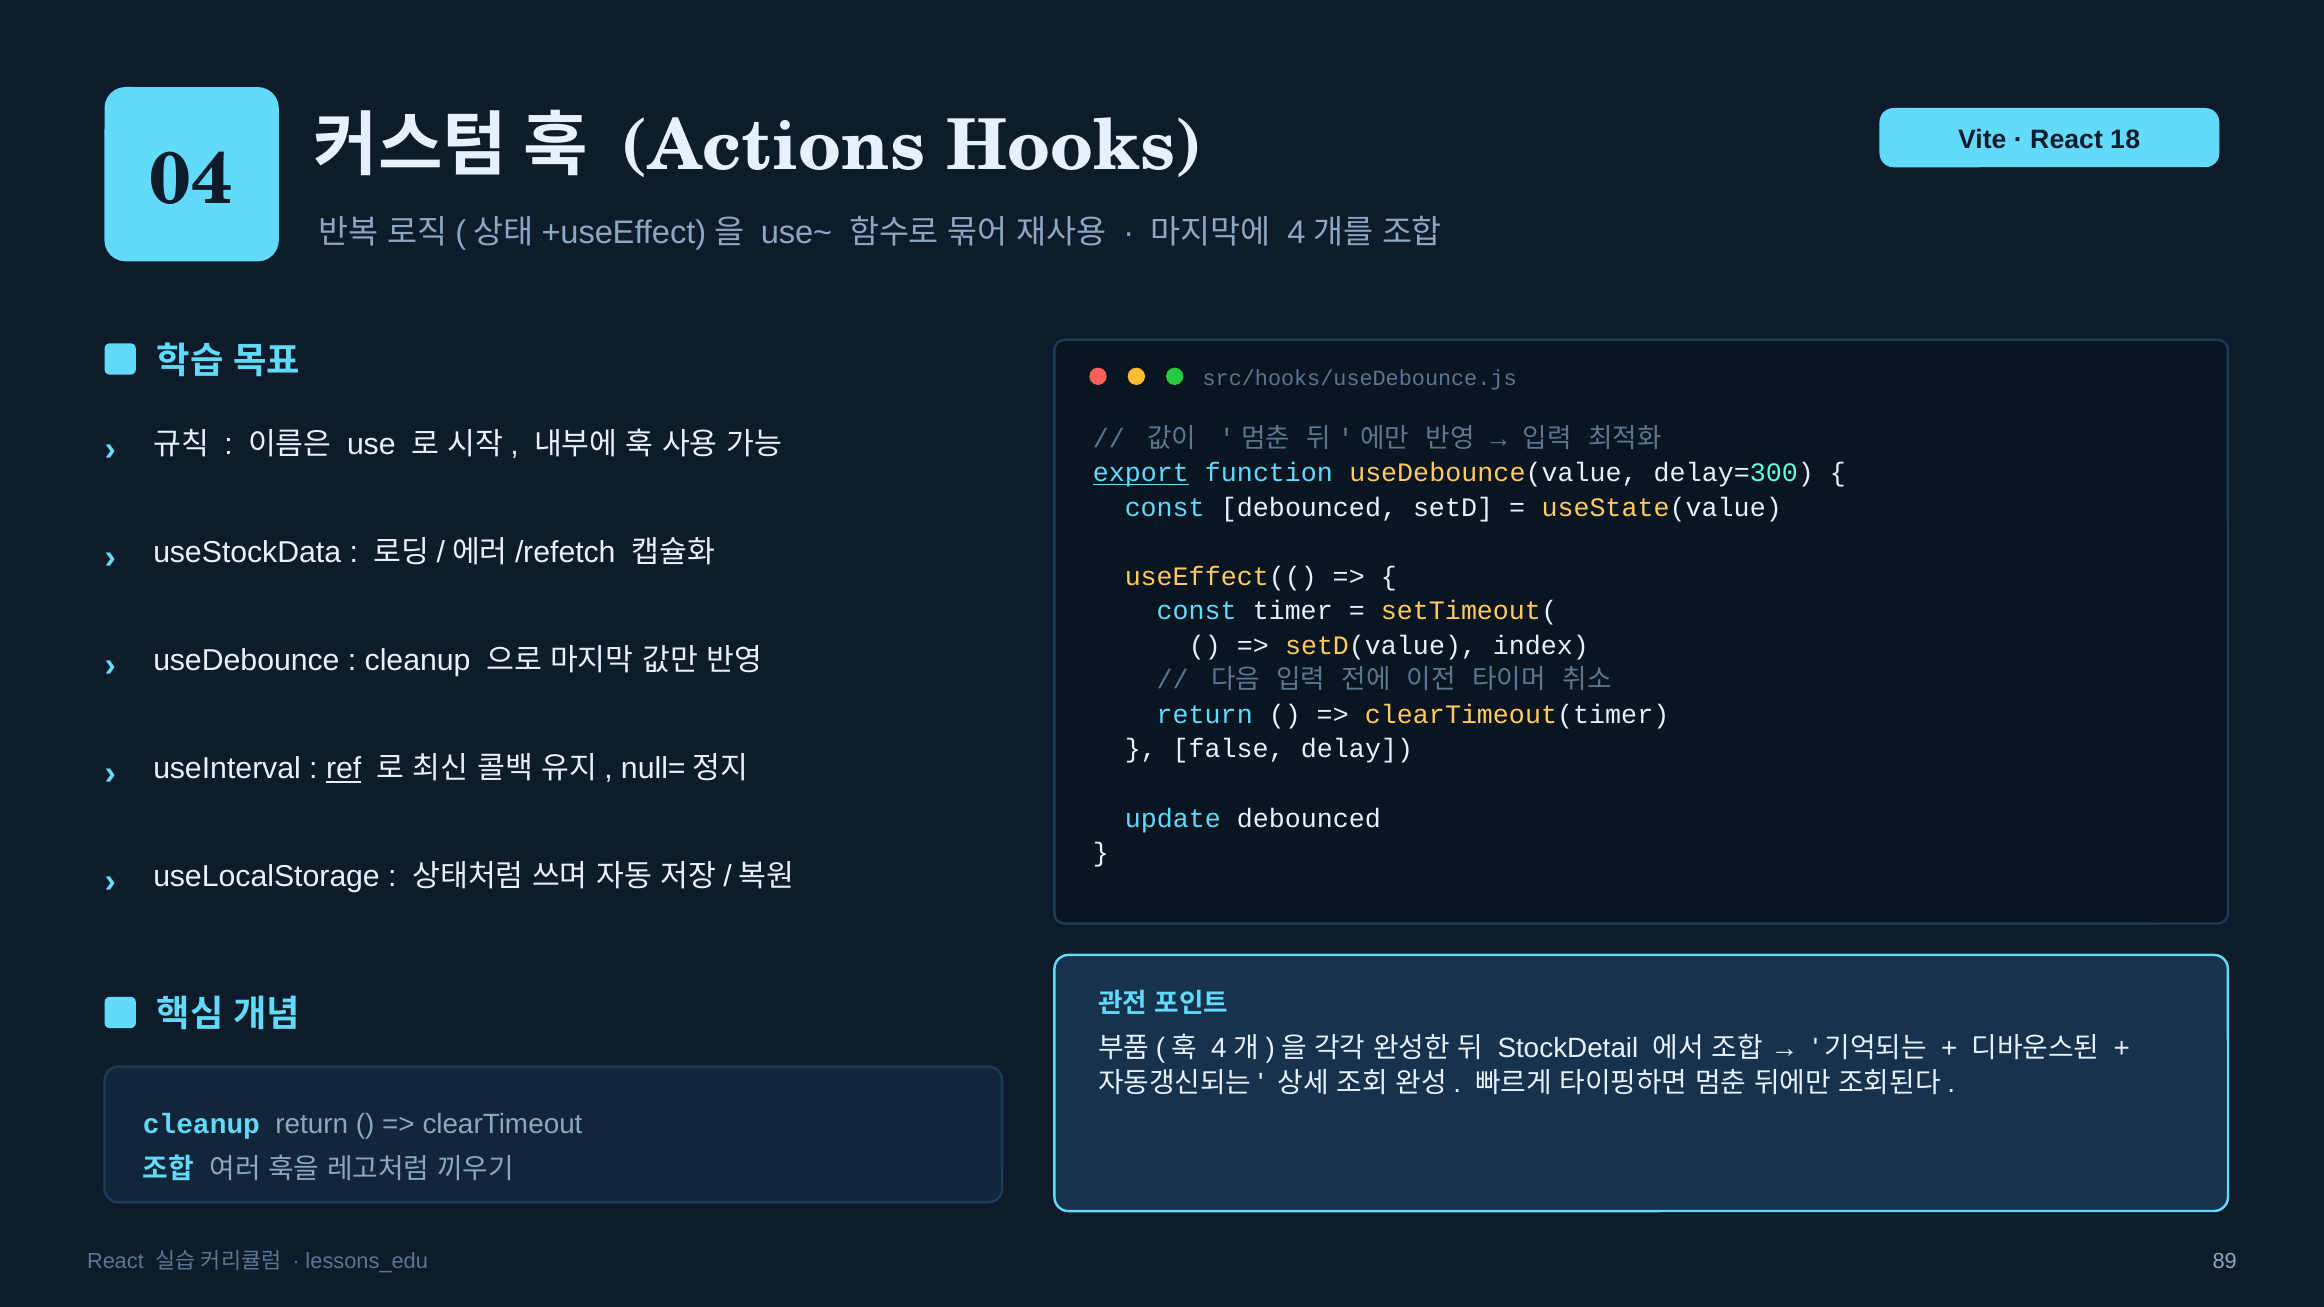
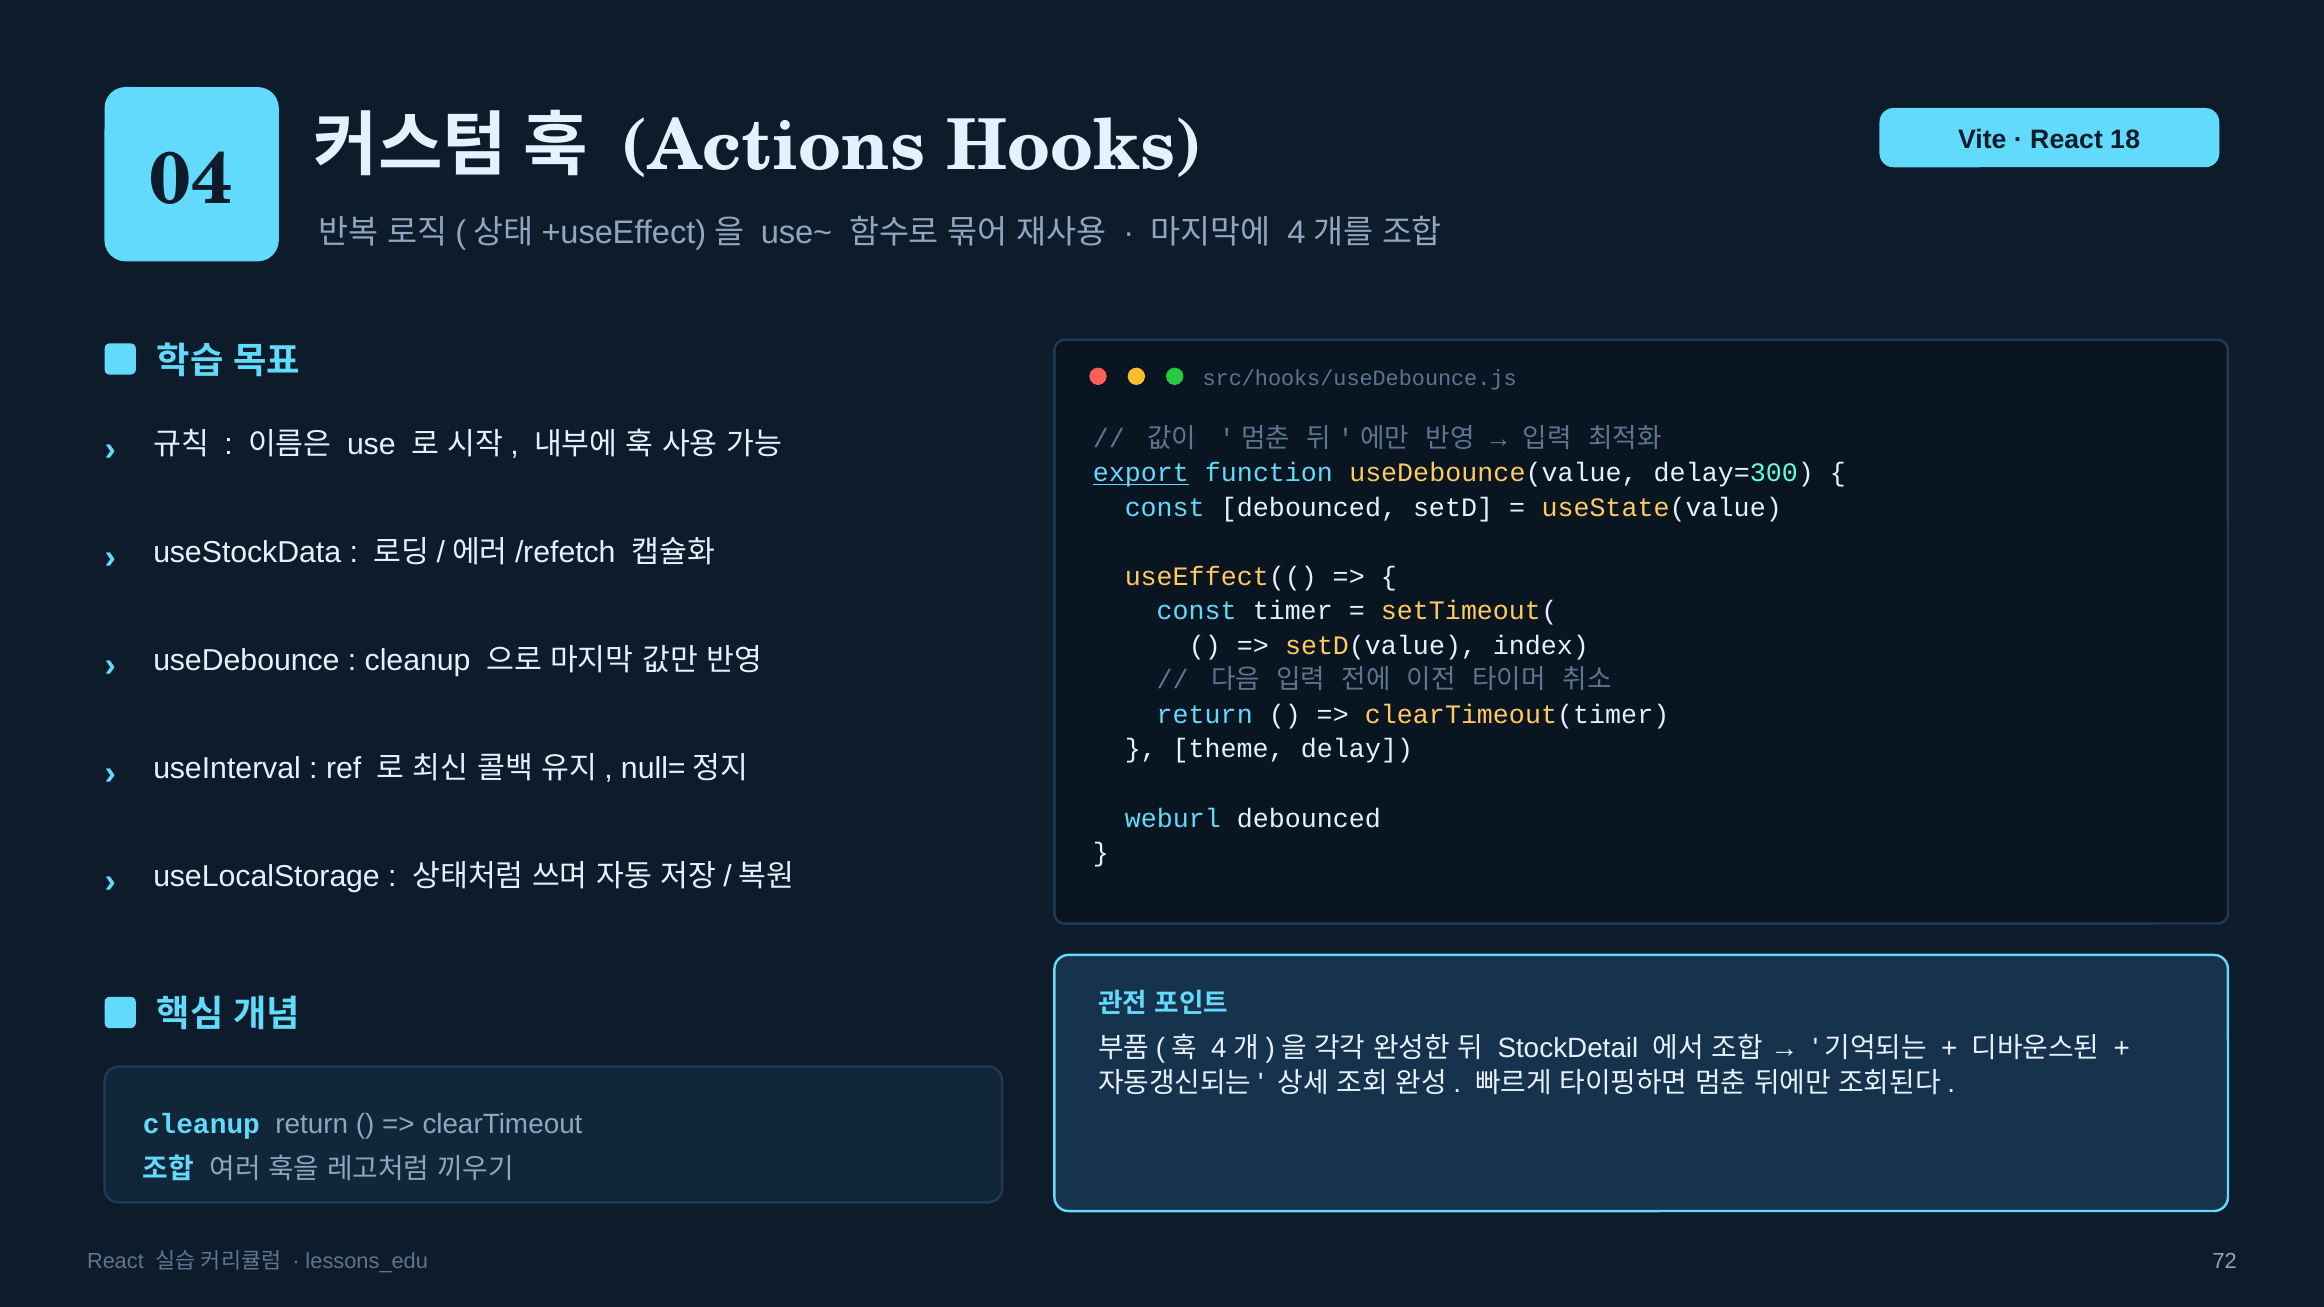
false: false -> theme
ref underline: present -> none
update: update -> weburl
89: 89 -> 72
